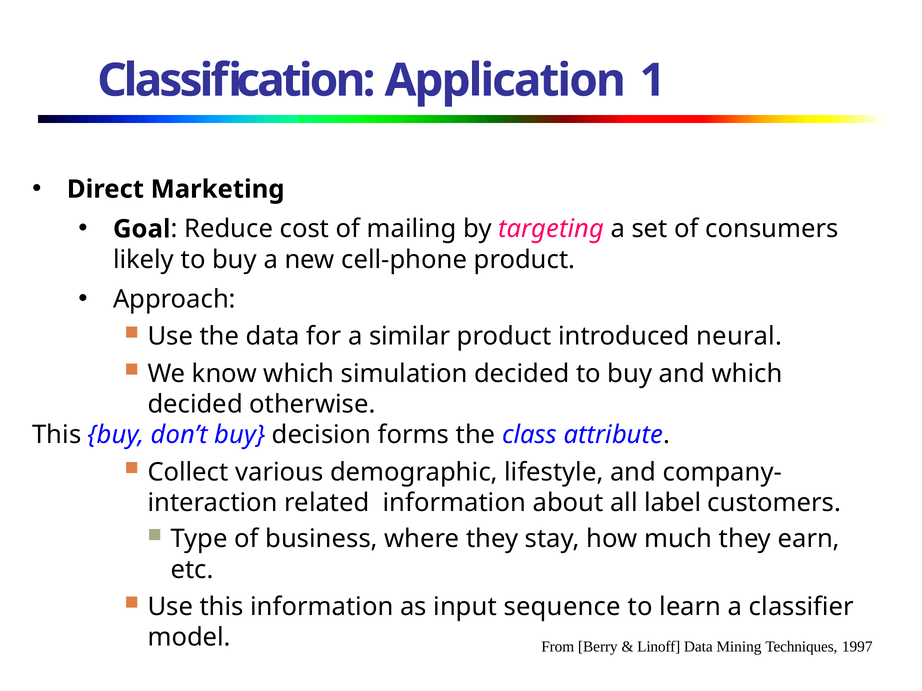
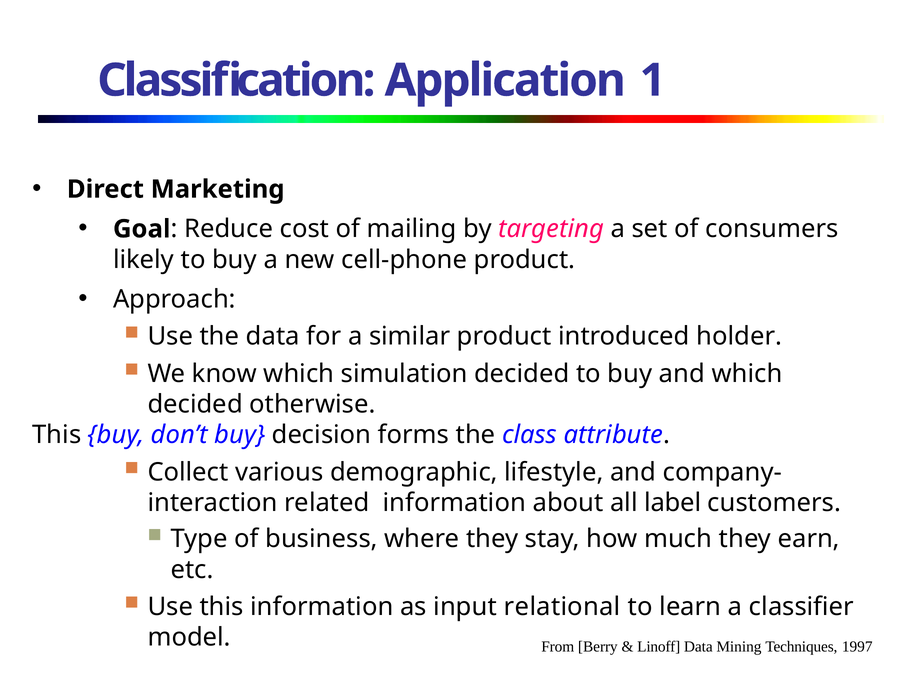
neural: neural -> holder
sequence: sequence -> relational
